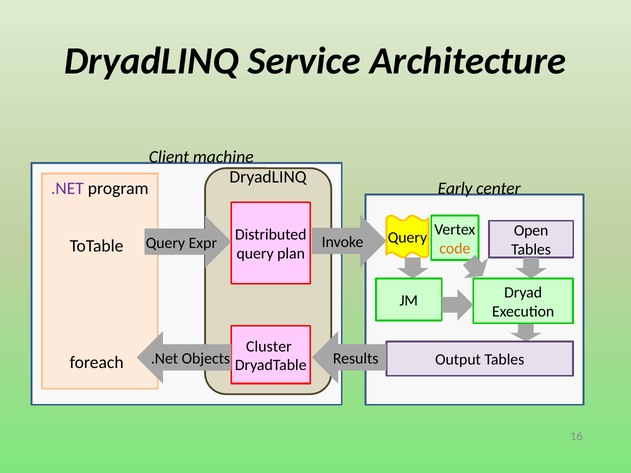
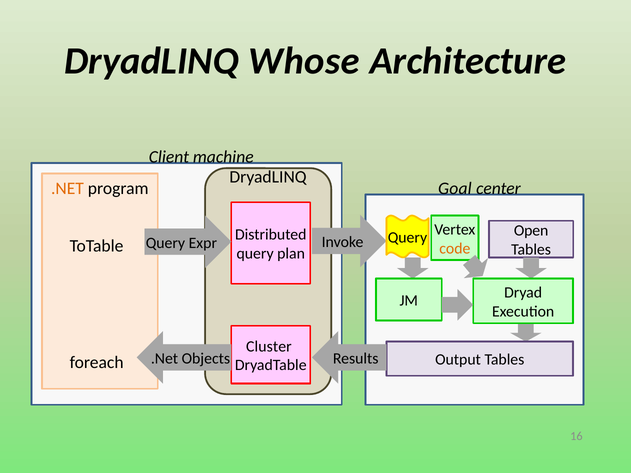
Service: Service -> Whose
.NET at (67, 188) colour: purple -> orange
Early: Early -> Goal
